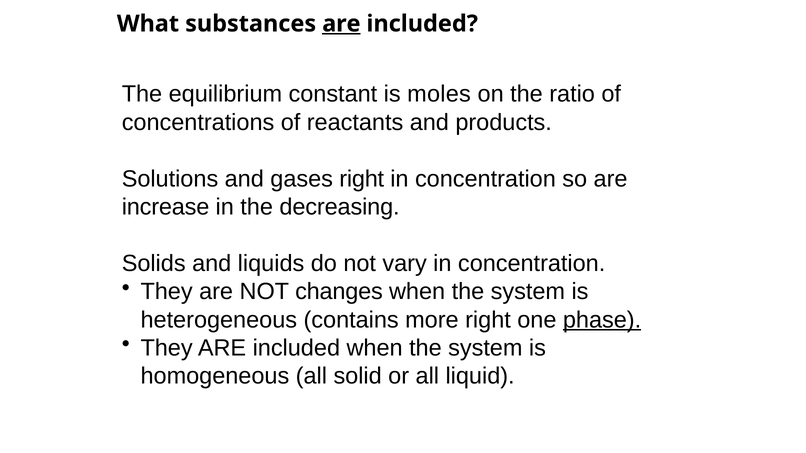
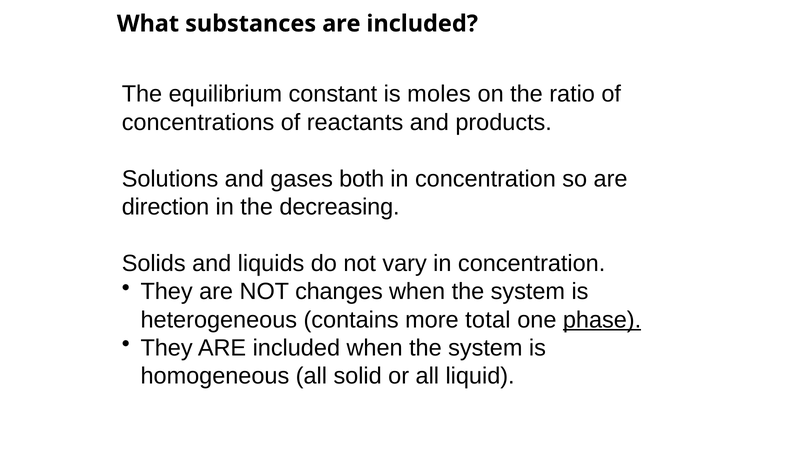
are at (341, 24) underline: present -> none
gases right: right -> both
increase: increase -> direction
more right: right -> total
